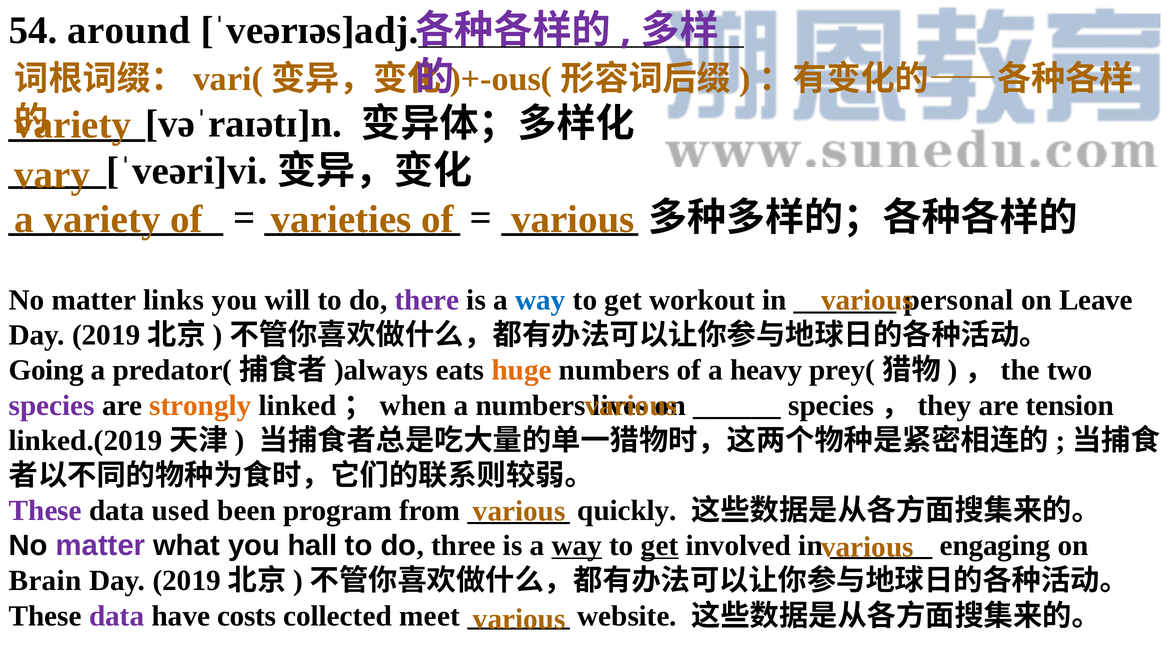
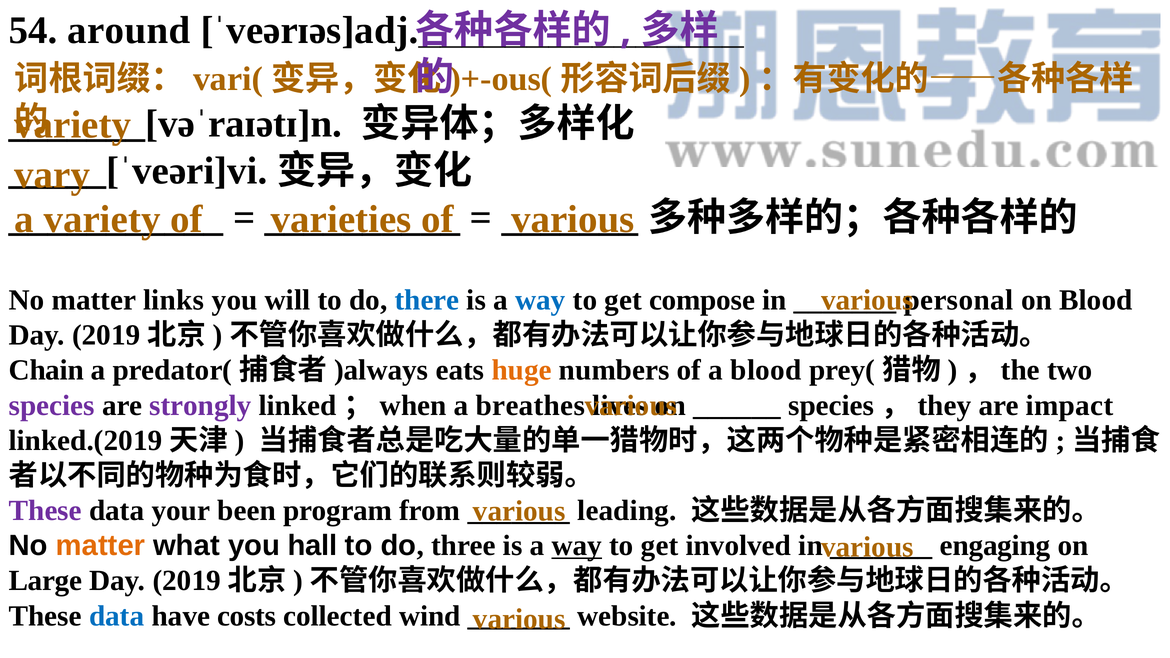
there colour: purple -> blue
workout: workout -> compose
on Leave: Leave -> Blood
Going: Going -> Chain
a heavy: heavy -> blood
strongly colour: orange -> purple
a numbers: numbers -> breathes
tension: tension -> impact
used: used -> your
quickly: quickly -> leading
matter at (100, 546) colour: purple -> orange
get at (660, 546) underline: present -> none
Brain: Brain -> Large
data at (117, 616) colour: purple -> blue
meet: meet -> wind
